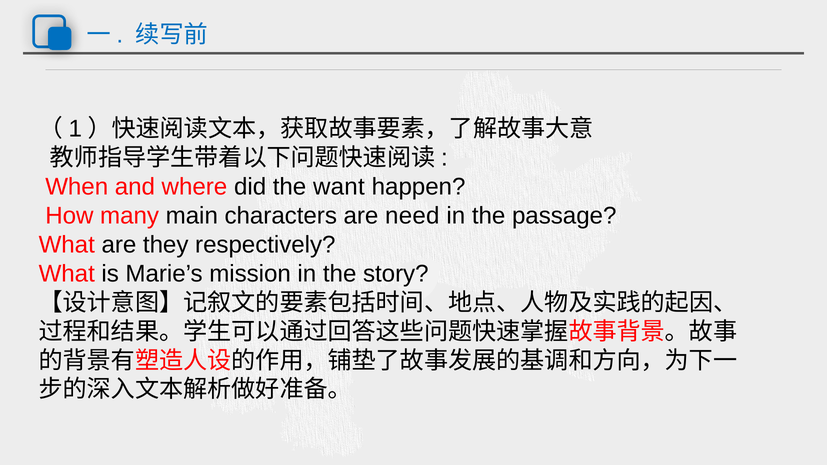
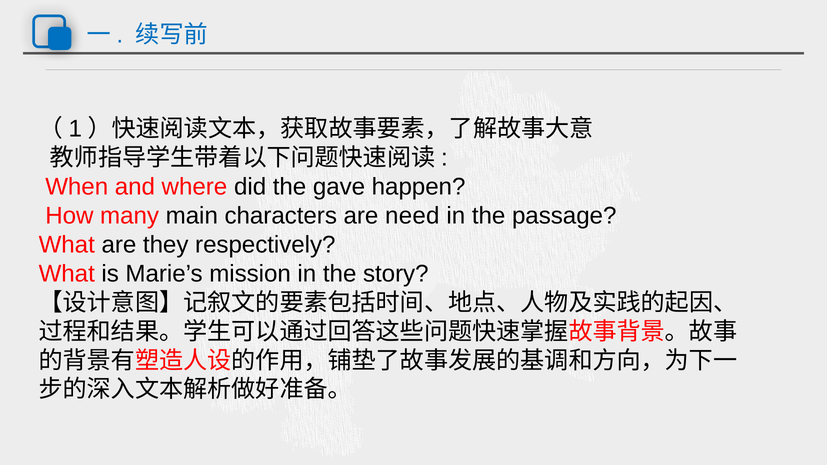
want: want -> gave
